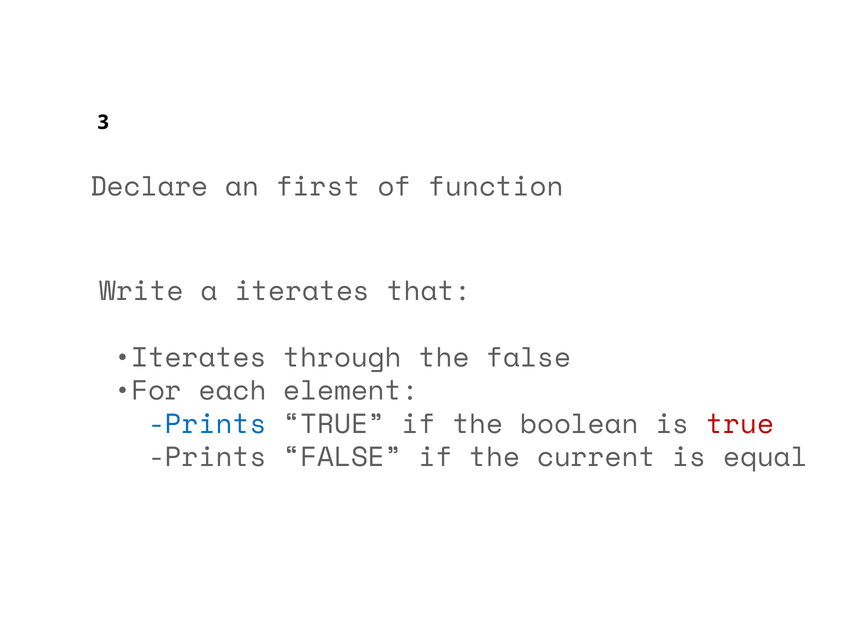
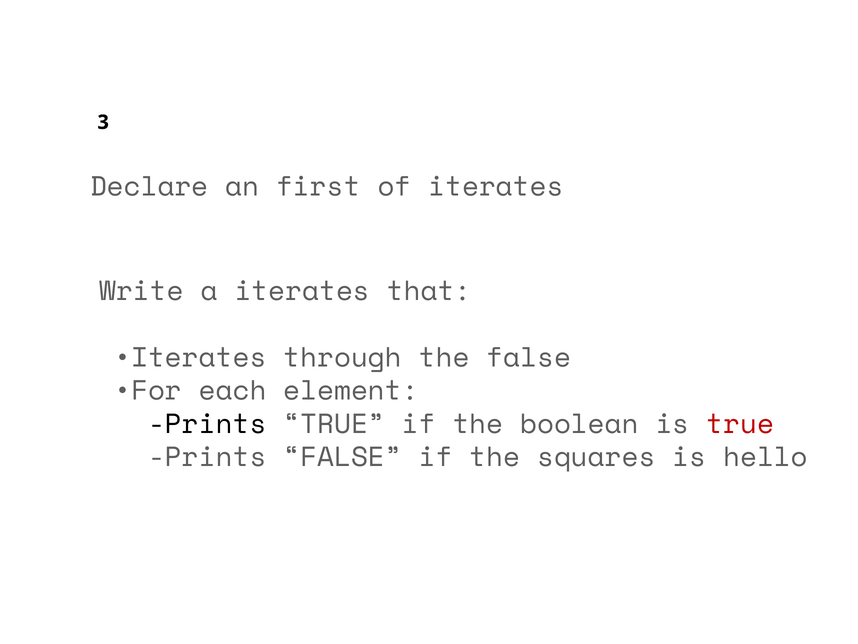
of function: function -> iterates
Prints at (207, 424) colour: blue -> black
current: current -> squares
equal: equal -> hello
